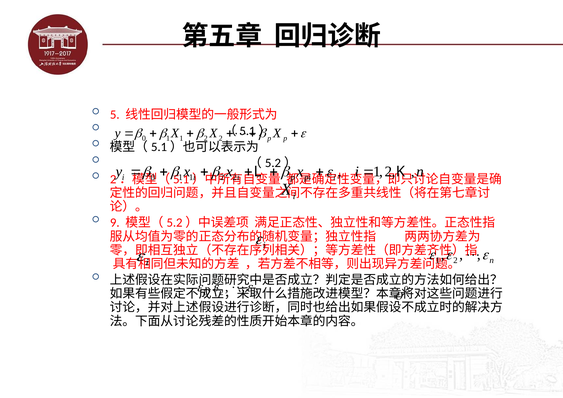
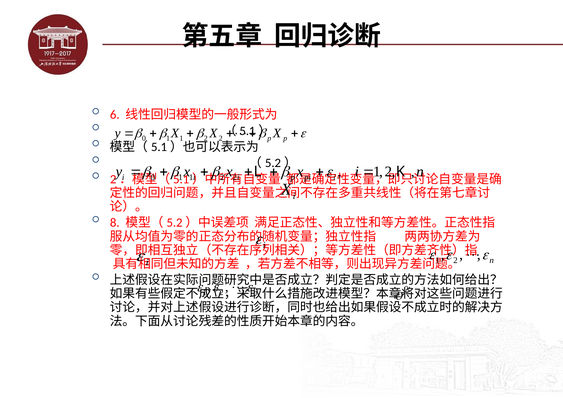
5: 5 -> 6
9: 9 -> 8
